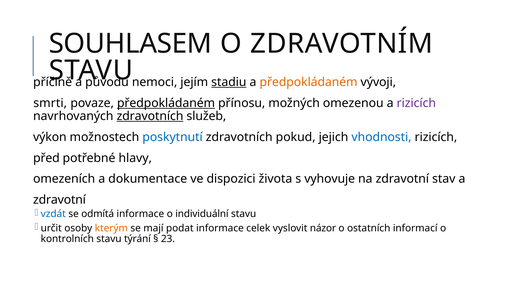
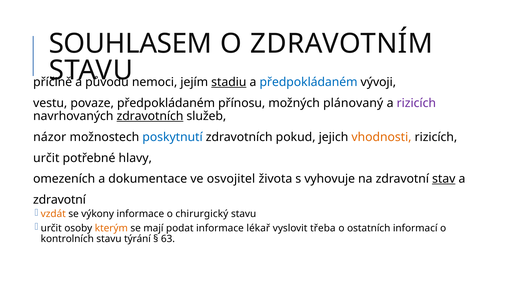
předpokládaném at (309, 82) colour: orange -> blue
smrti: smrti -> vestu
předpokládaném at (166, 103) underline: present -> none
omezenou: omezenou -> plánovaný
výkon: výkon -> názor
vhodnosti colour: blue -> orange
před at (46, 158): před -> určit
dispozici: dispozici -> osvojitel
stav underline: none -> present
vzdát colour: blue -> orange
odmítá: odmítá -> výkony
individuální: individuální -> chirurgický
celek: celek -> lékař
názor: názor -> třeba
23: 23 -> 63
